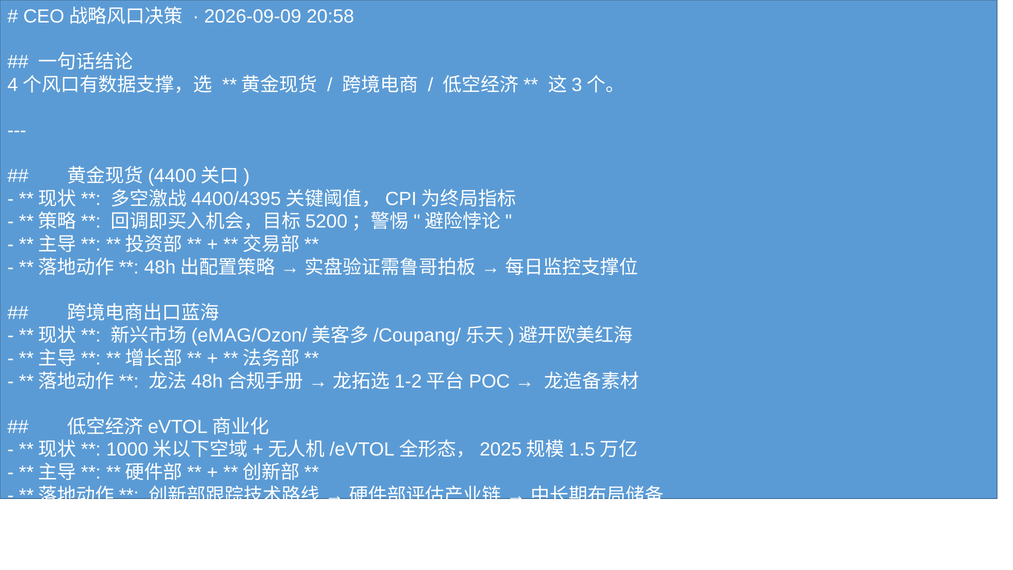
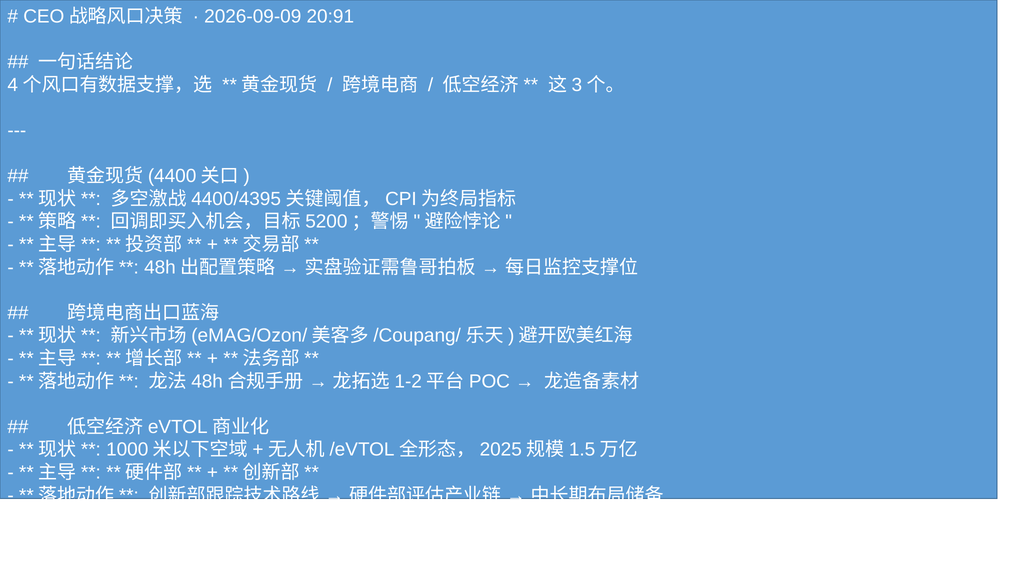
20:58: 20:58 -> 20:91
